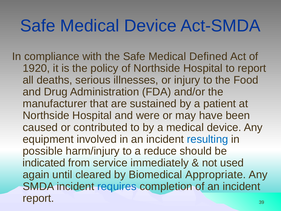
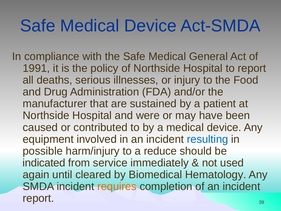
Defined: Defined -> General
1920: 1920 -> 1991
Appropriate: Appropriate -> Hematology
requires colour: blue -> orange
